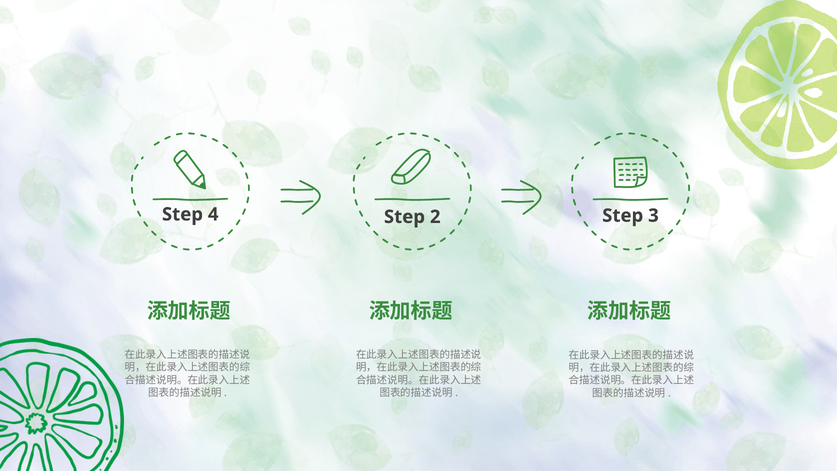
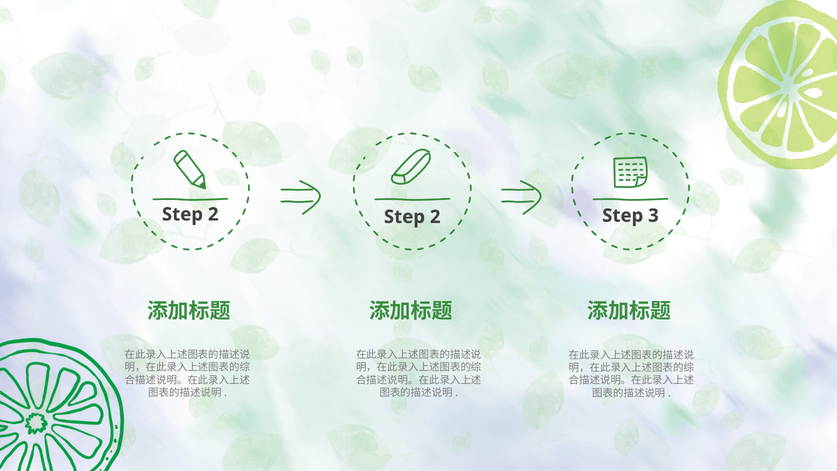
4 at (213, 214): 4 -> 2
